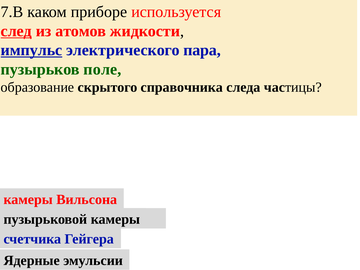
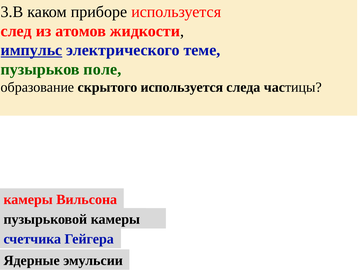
7.В: 7.В -> 3.В
след underline: present -> none
пара: пара -> теме
скрытого справочника: справочника -> используется
